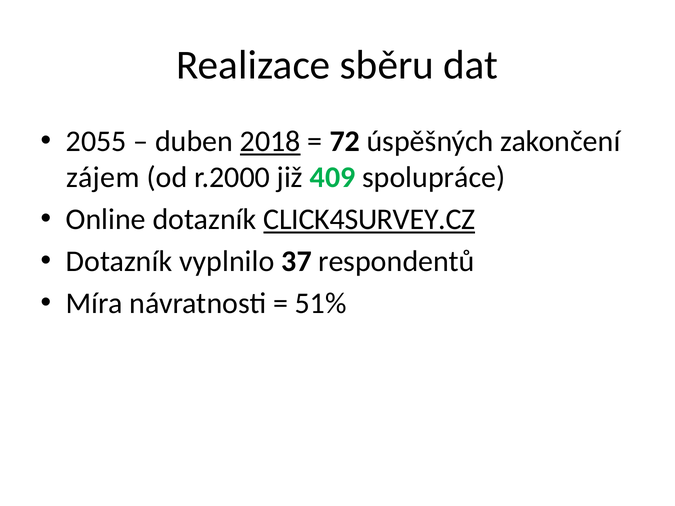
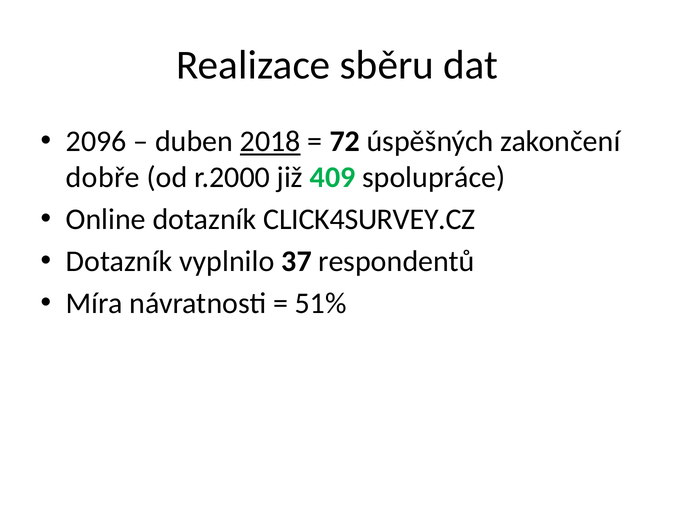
2055: 2055 -> 2096
zájem: zájem -> dobře
CLICK4SURVEY.CZ underline: present -> none
